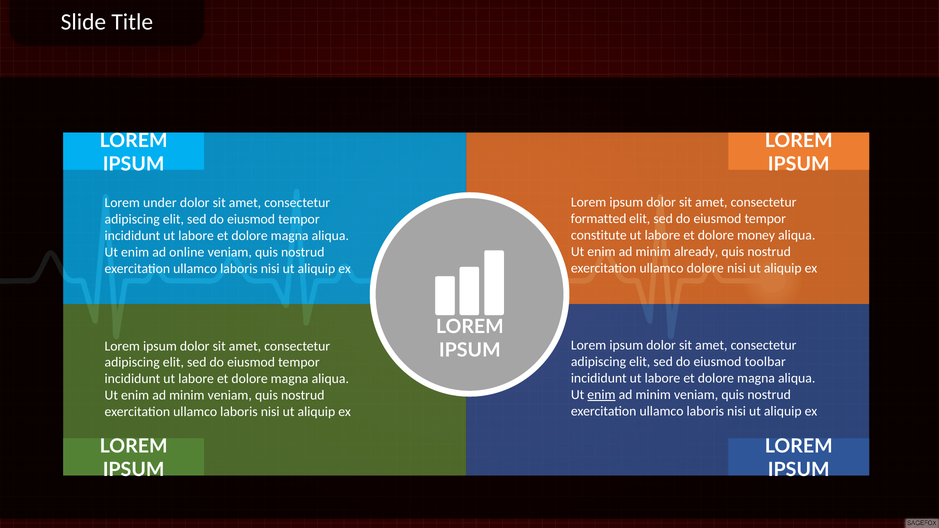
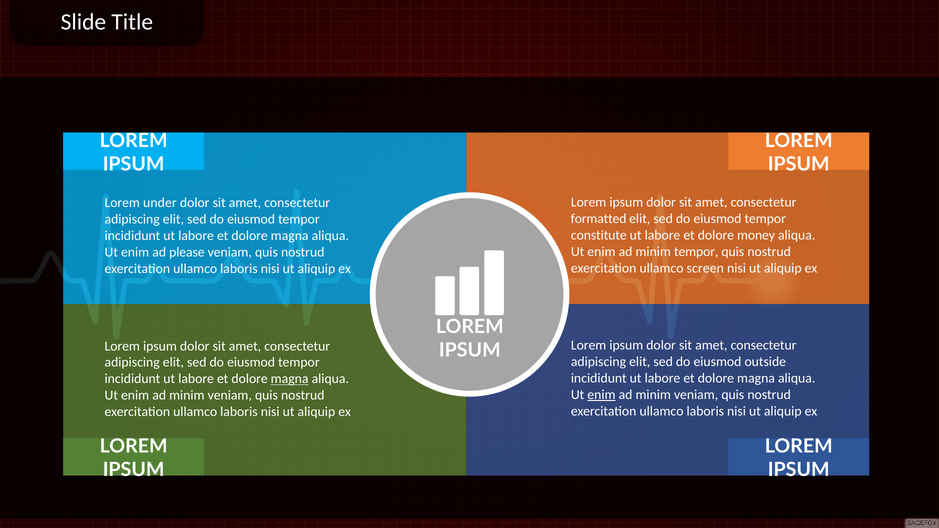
minim already: already -> tempor
online: online -> please
ullamco dolore: dolore -> screen
toolbar: toolbar -> outside
magna at (290, 379) underline: none -> present
